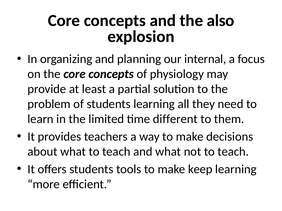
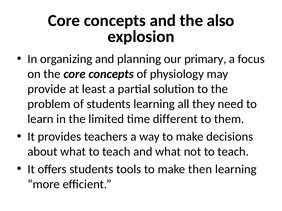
internal: internal -> primary
keep: keep -> then
